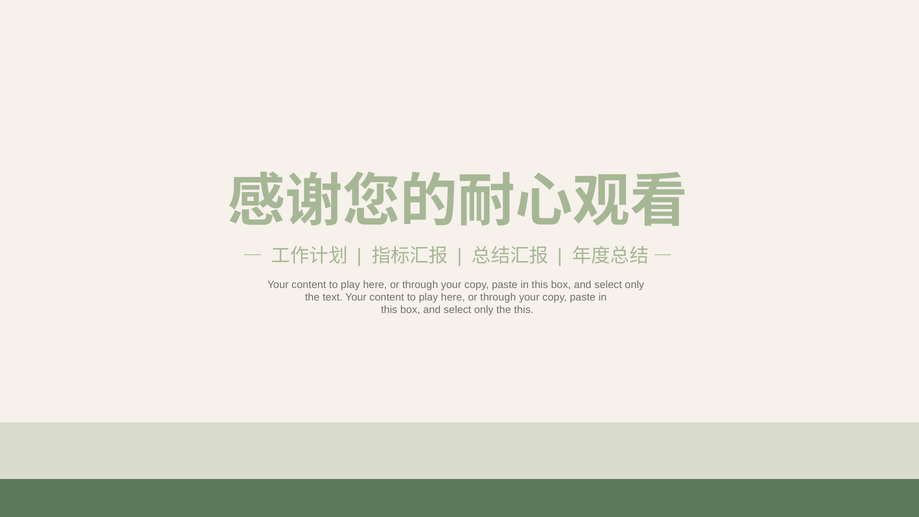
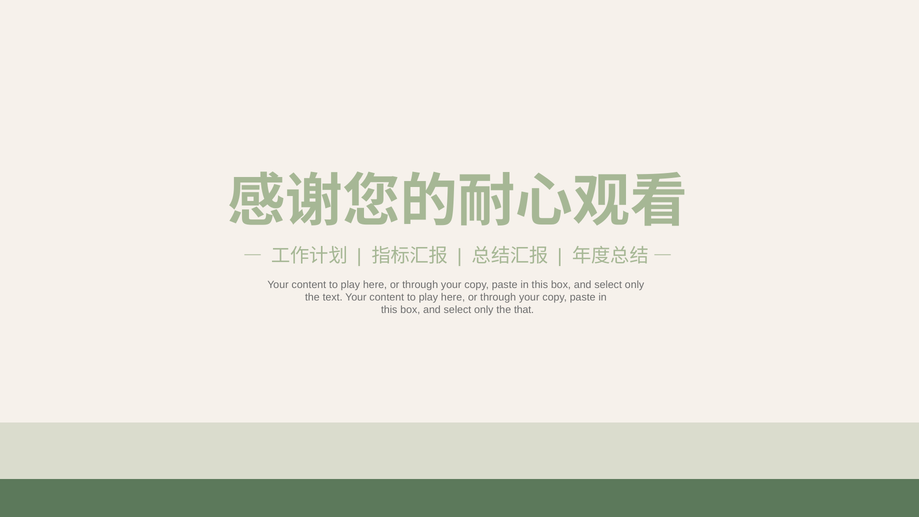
the this: this -> that
